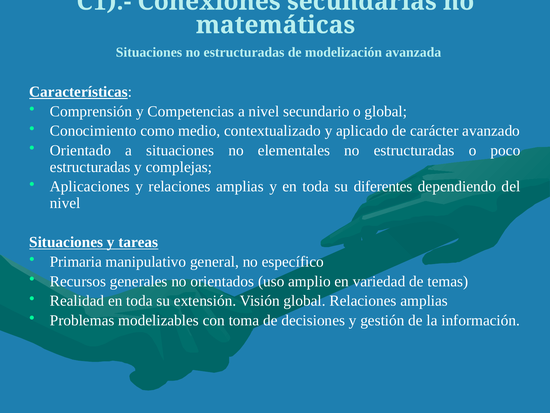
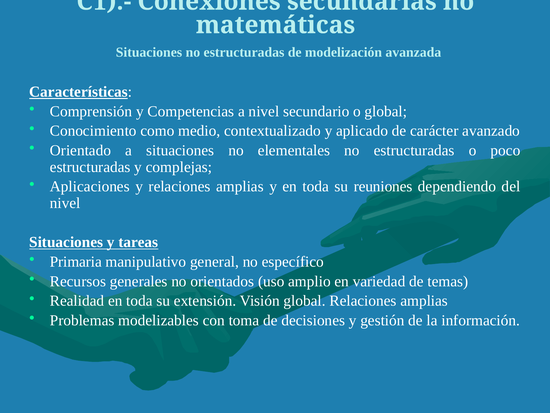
diferentes: diferentes -> reuniones
